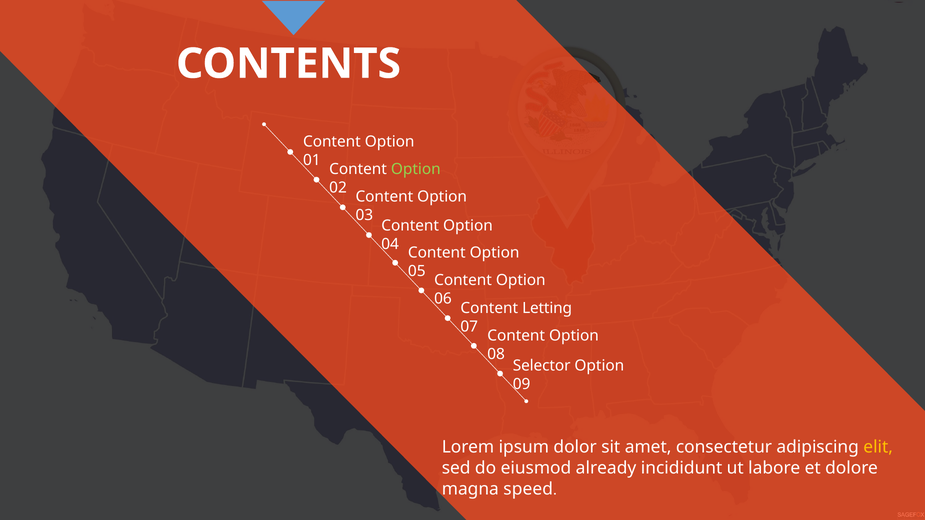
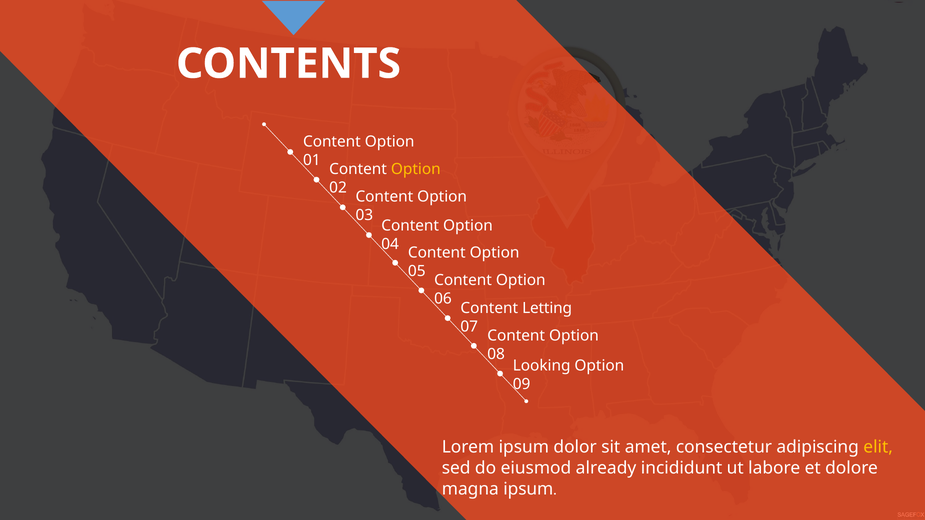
Option at (416, 169) colour: light green -> yellow
Selector: Selector -> Looking
magna speed: speed -> ipsum
